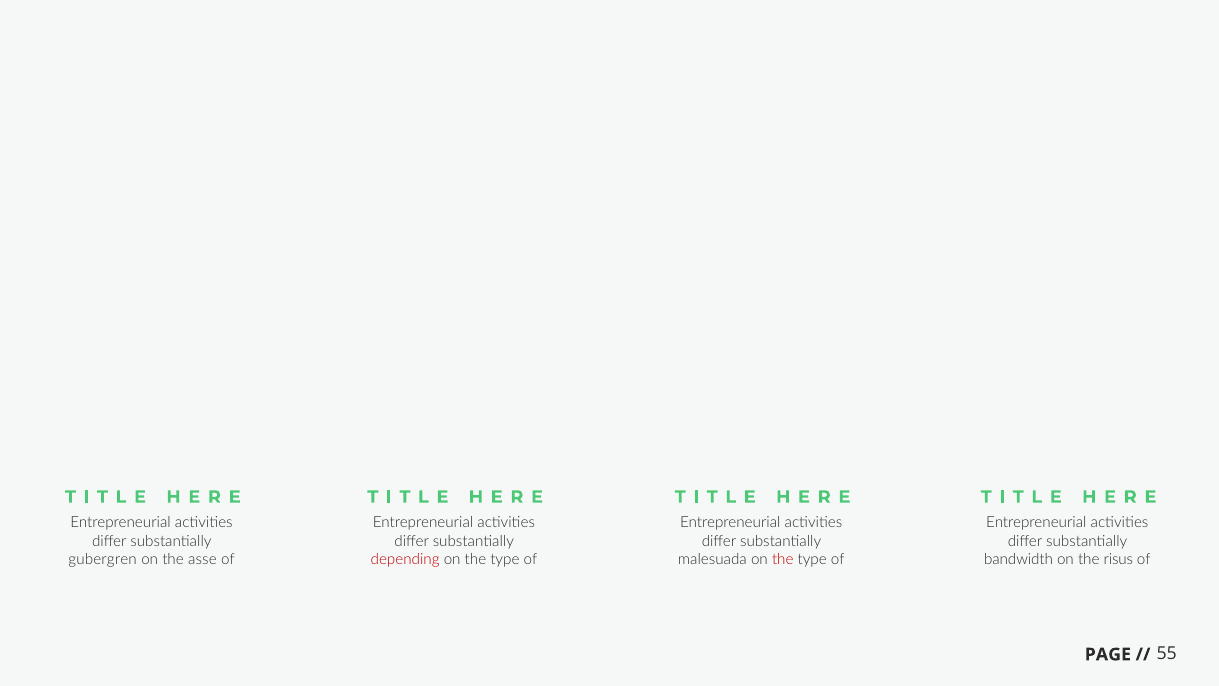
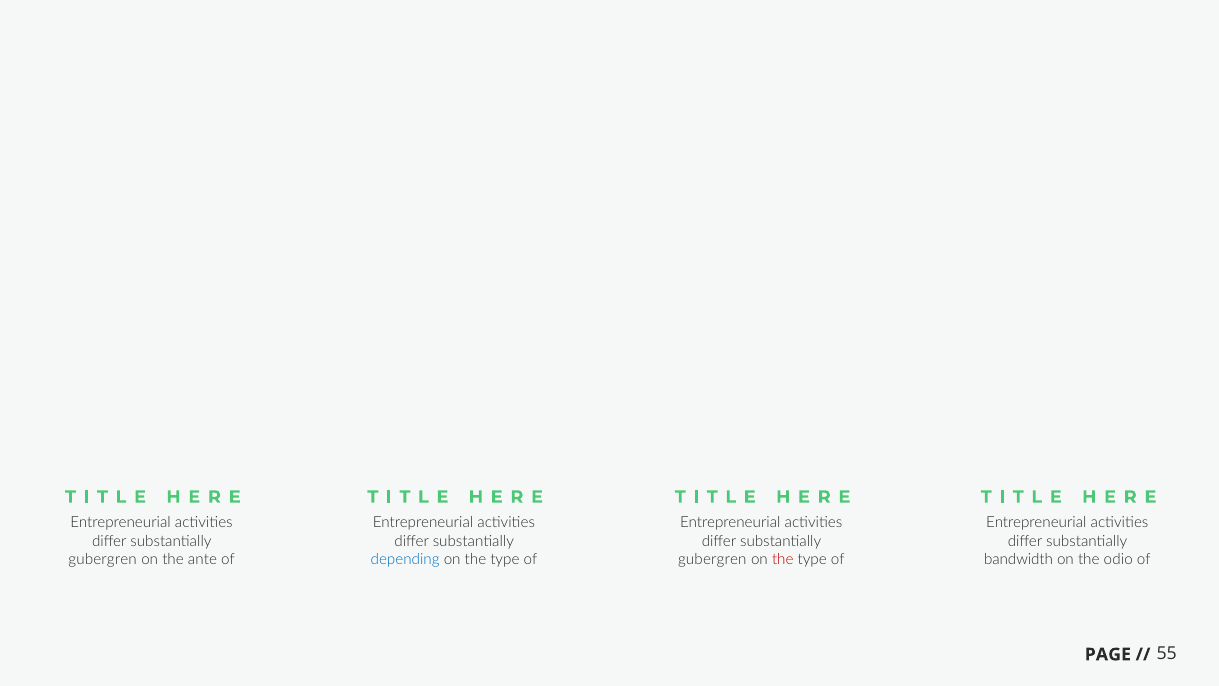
asse: asse -> ante
depending colour: red -> blue
malesuada at (712, 559): malesuada -> gubergren
risus: risus -> odio
